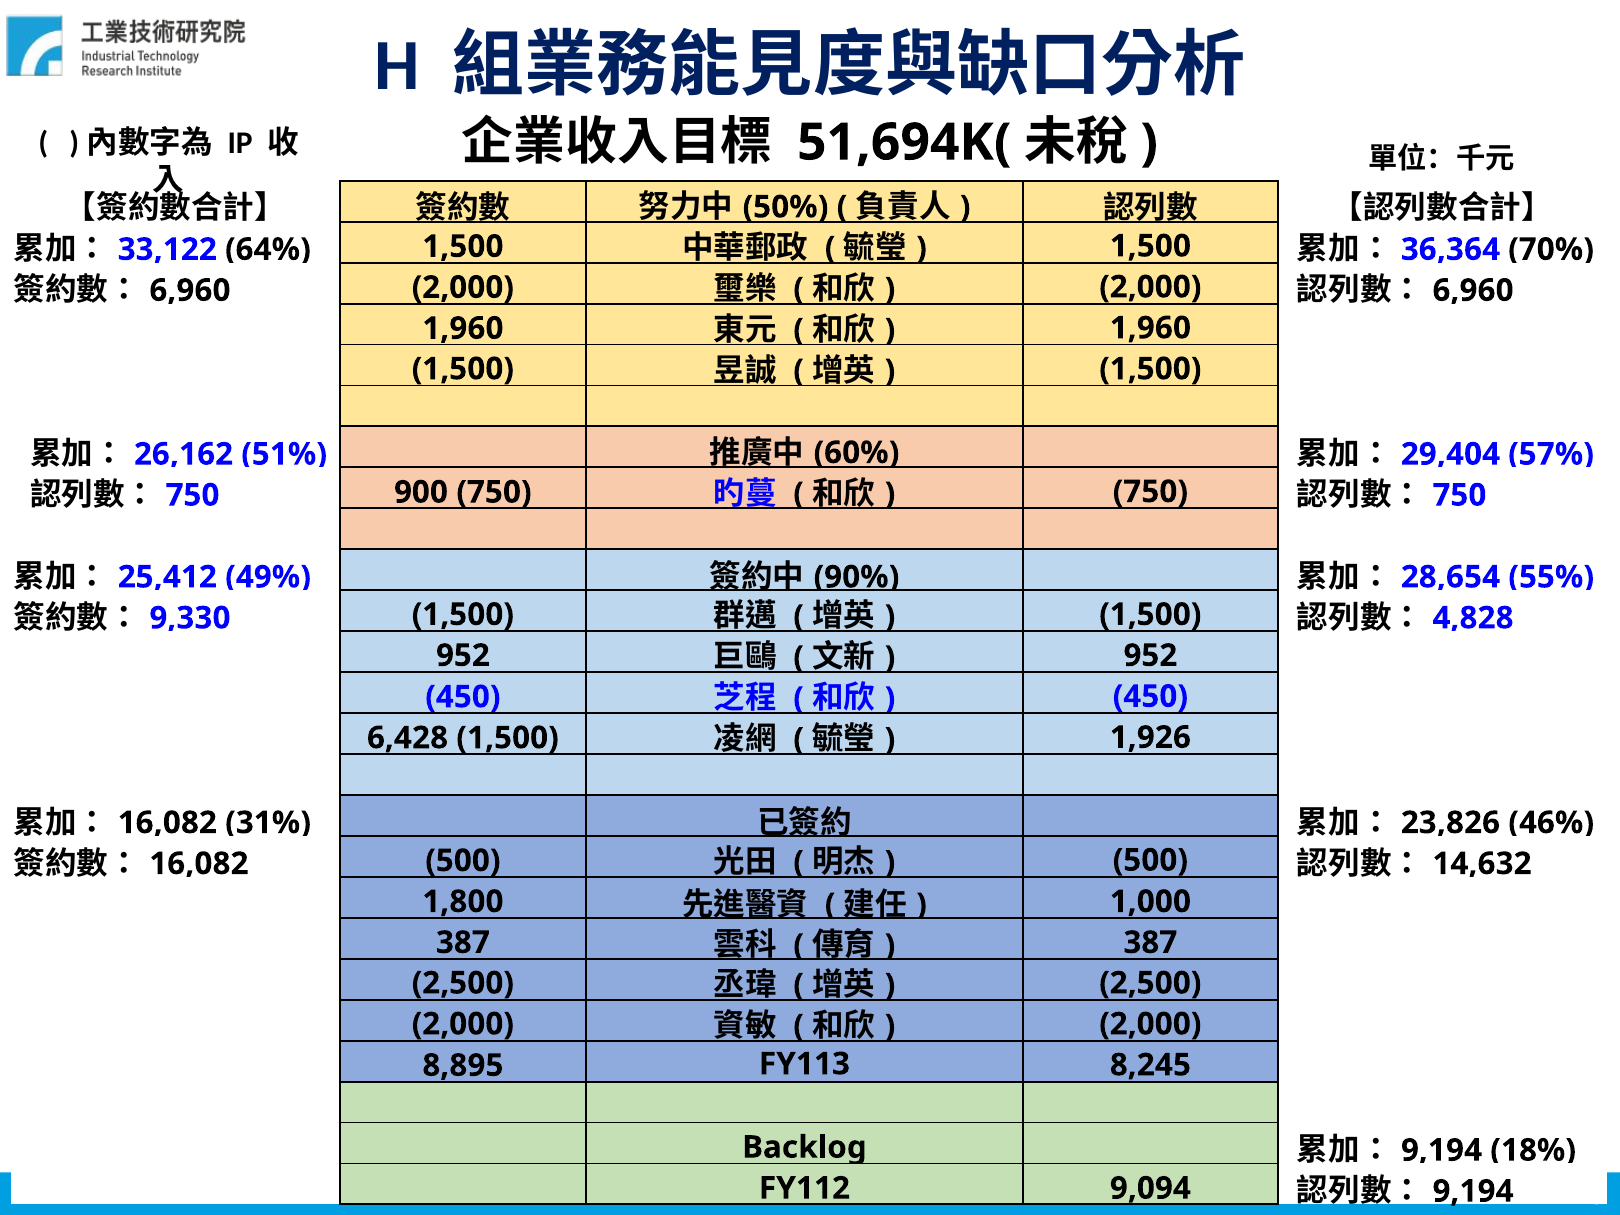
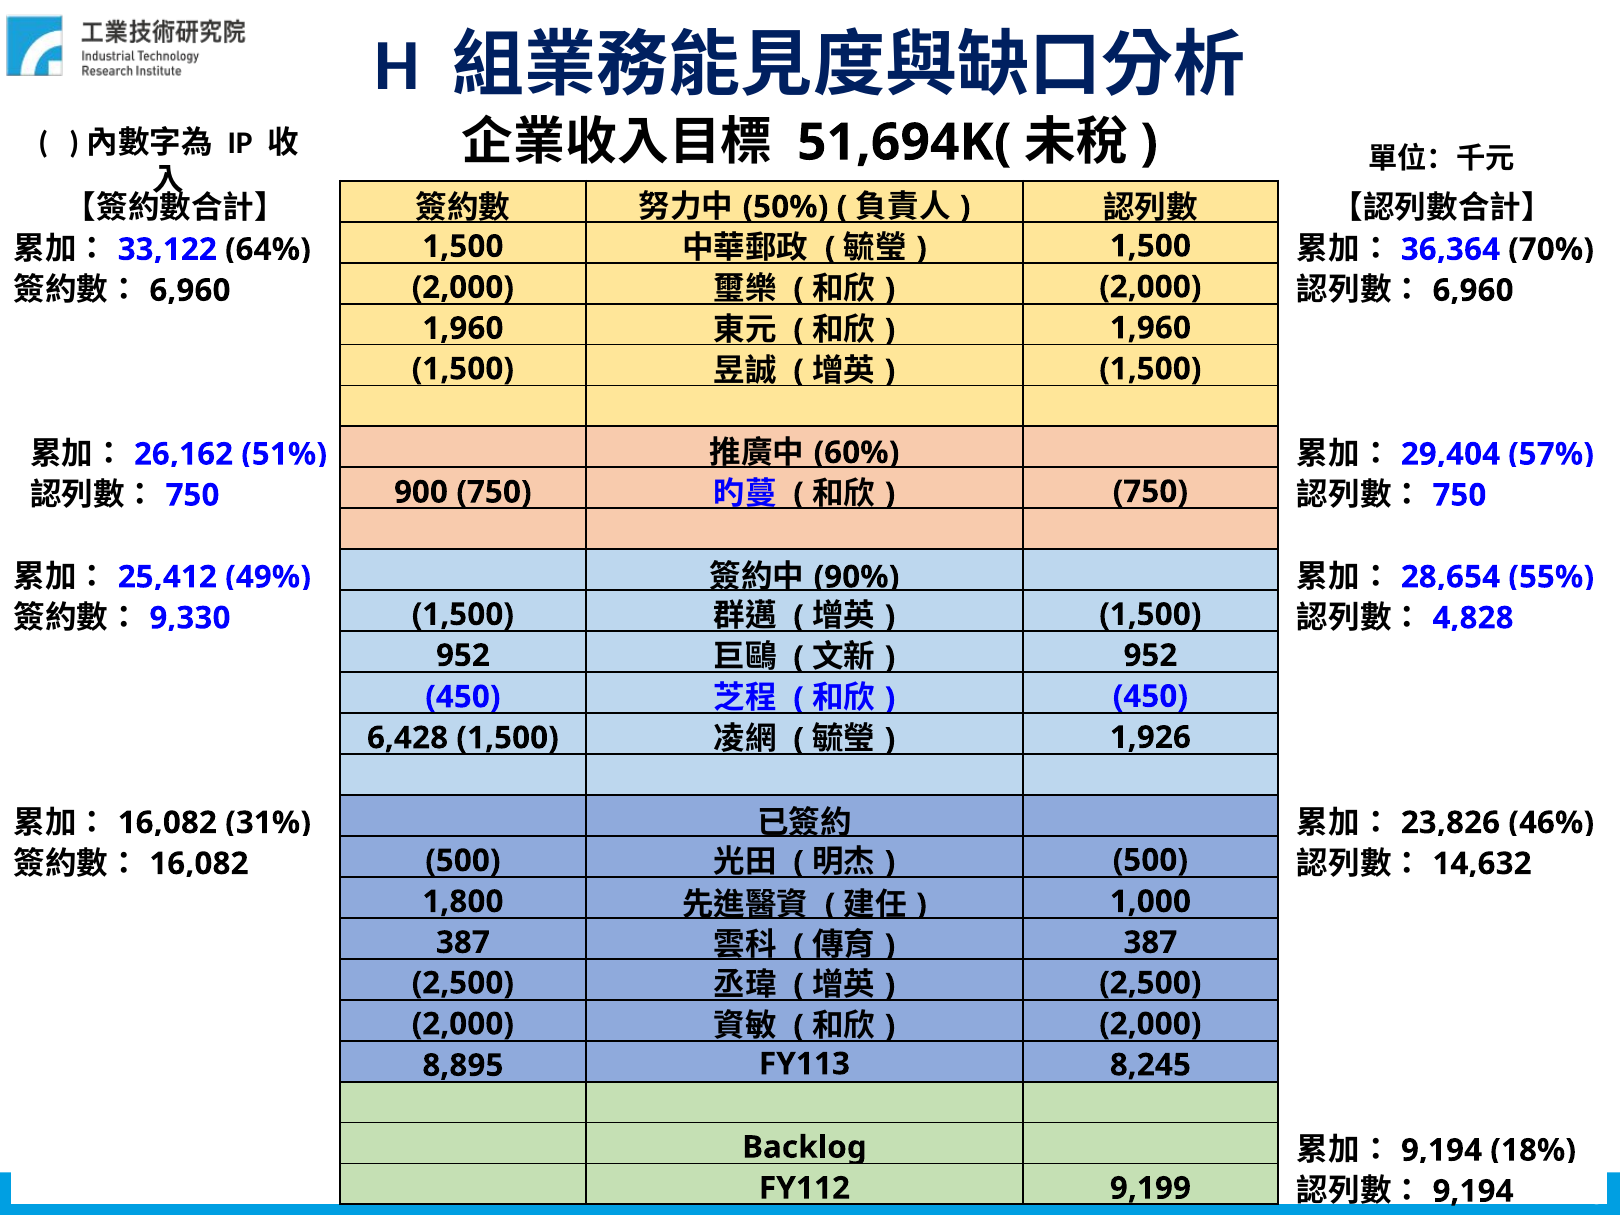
9,094: 9,094 -> 9,199
